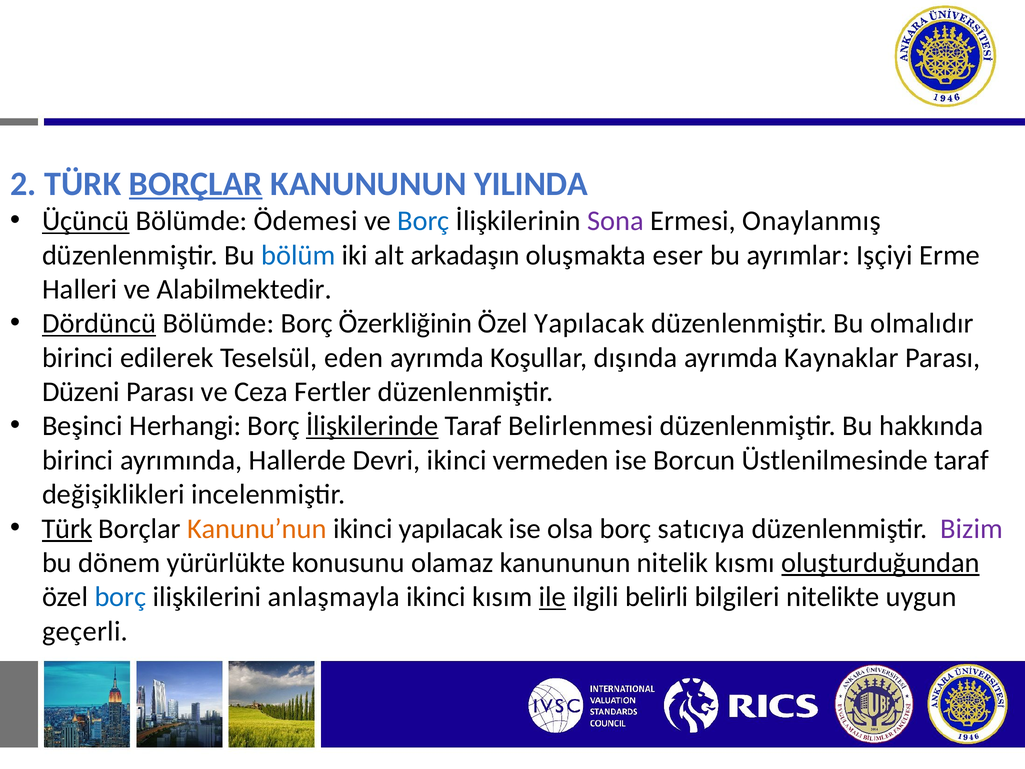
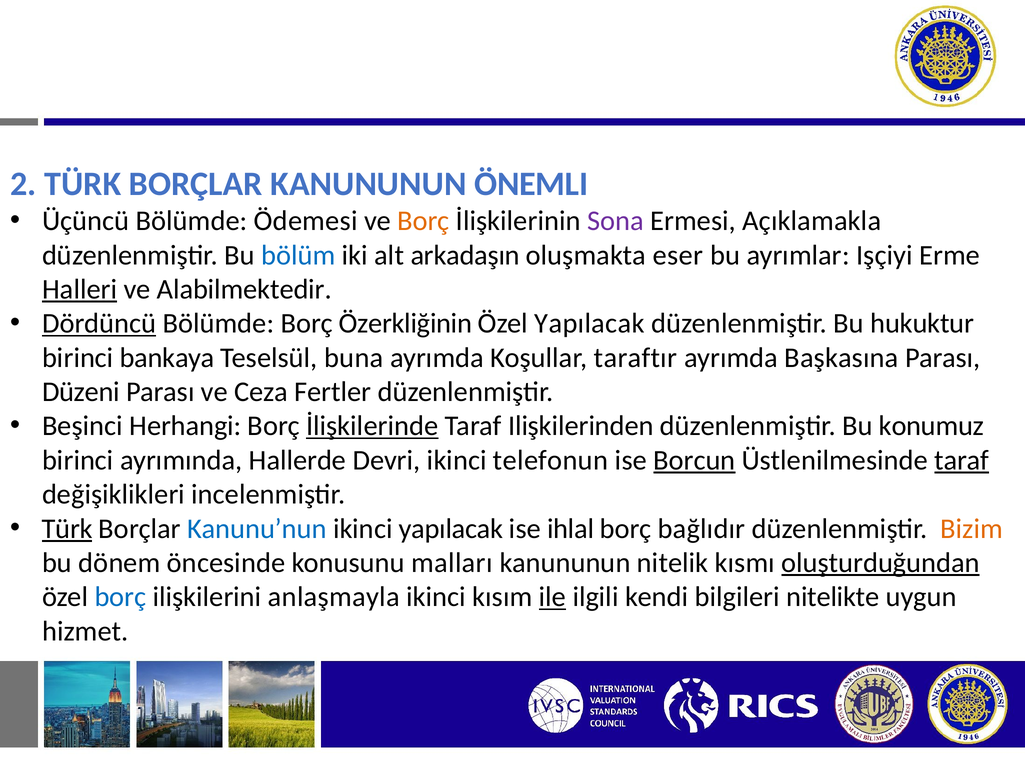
BORÇLAR at (196, 184) underline: present -> none
YILINDA: YILINDA -> ÖNEMLI
Üçüncü underline: present -> none
Borç at (423, 221) colour: blue -> orange
Onaylanmış: Onaylanmış -> Açıklamakla
Halleri underline: none -> present
olmalıdır: olmalıdır -> hukuktur
edilerek: edilerek -> bankaya
eden: eden -> buna
dışında: dışında -> taraftır
Kaynaklar: Kaynaklar -> Başkasına
Belirlenmesi: Belirlenmesi -> Ilişkilerinden
hakkında: hakkında -> konumuz
vermeden: vermeden -> telefonun
Borcun underline: none -> present
taraf at (962, 460) underline: none -> present
Kanunu’nun colour: orange -> blue
olsa: olsa -> ihlal
satıcıya: satıcıya -> bağlıdır
Bizim colour: purple -> orange
yürürlükte: yürürlükte -> öncesinde
olamaz: olamaz -> malları
belirli: belirli -> kendi
geçerli: geçerli -> hizmet
